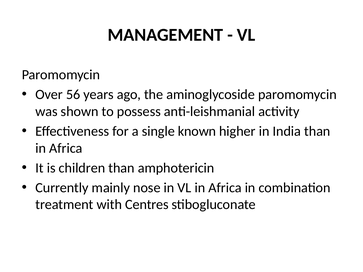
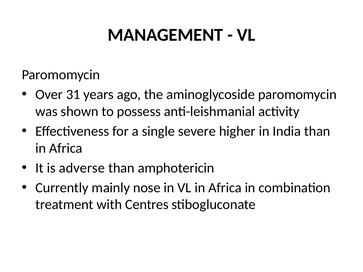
56: 56 -> 31
known: known -> severe
children: children -> adverse
